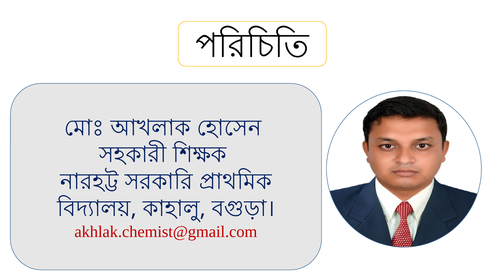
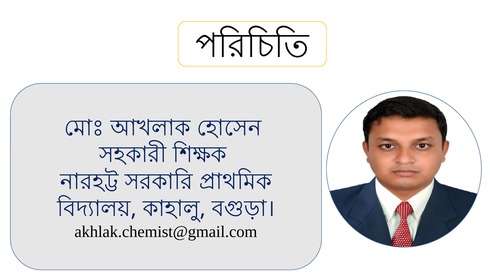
akhlak.chemist@gmail.com colour: red -> black
